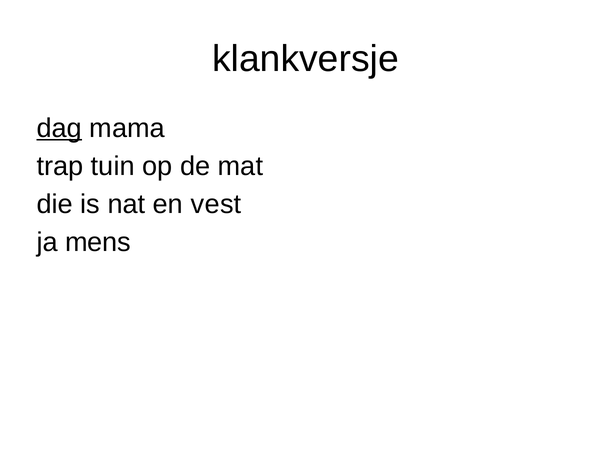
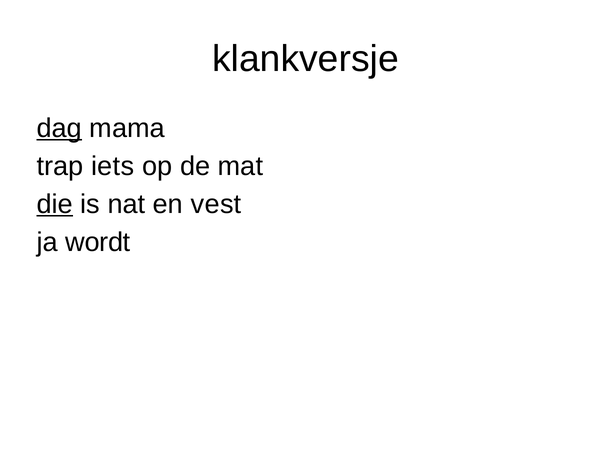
tuin: tuin -> iets
die underline: none -> present
mens: mens -> wordt
